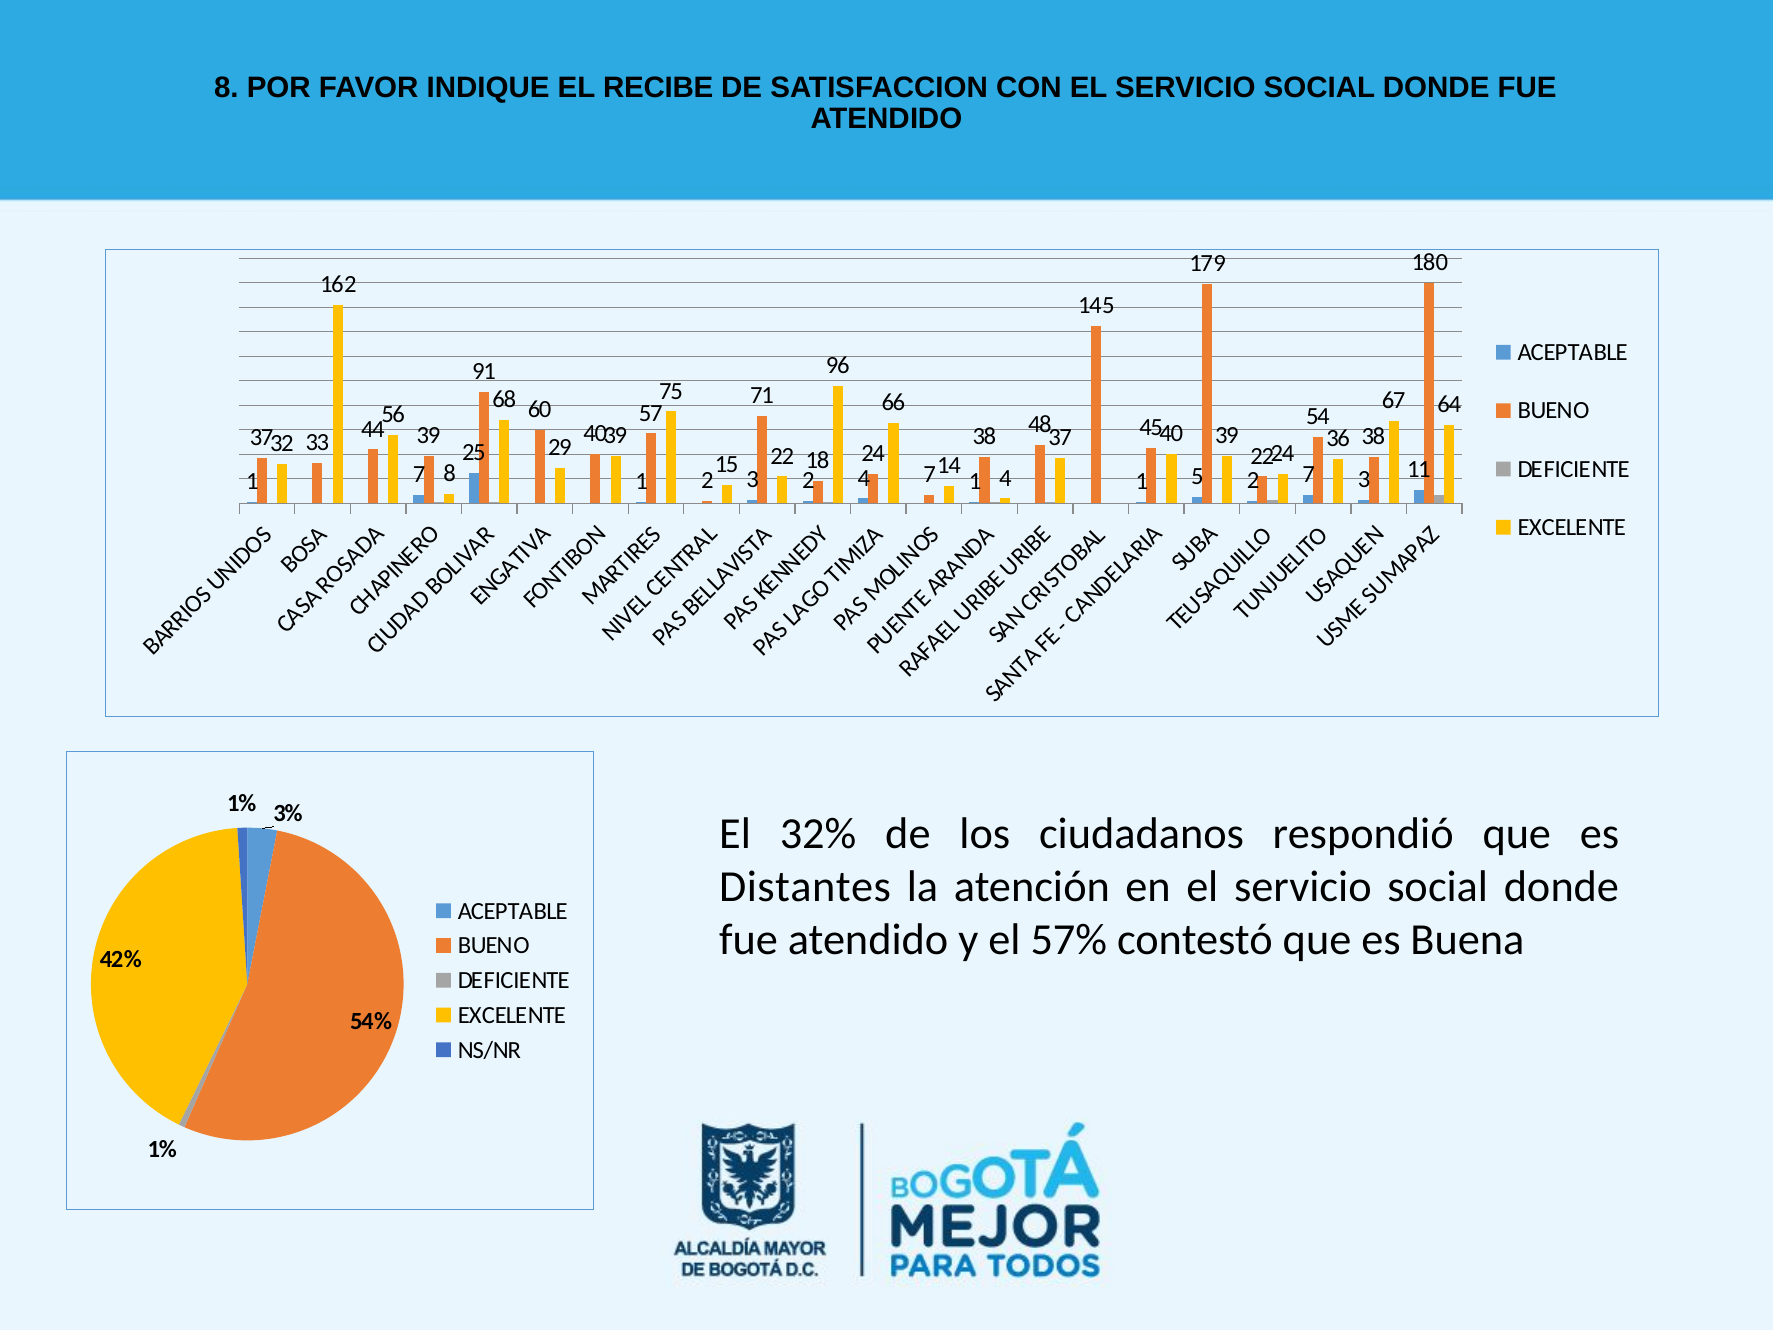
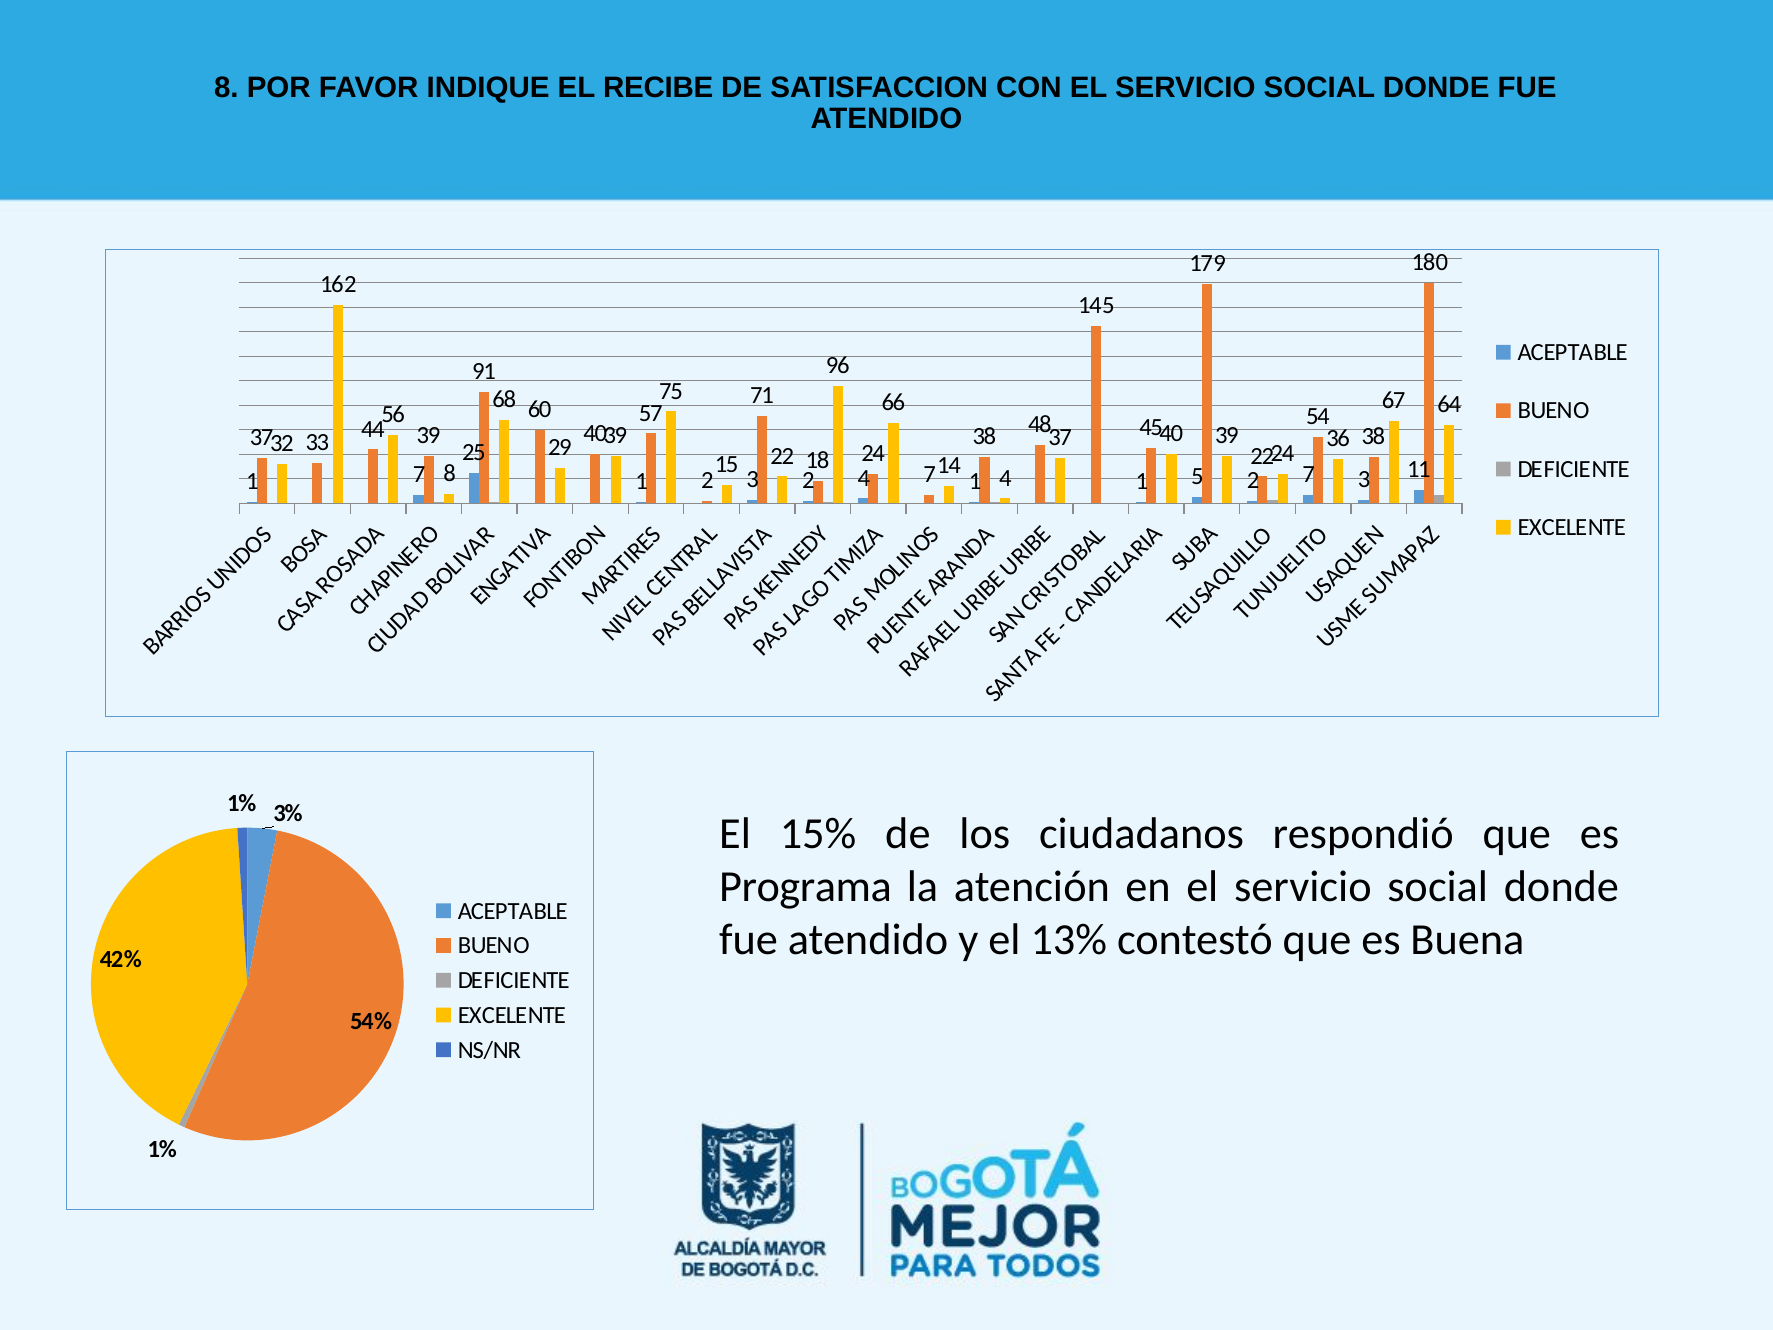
32%: 32% -> 15%
Distantes: Distantes -> Programa
57%: 57% -> 13%
